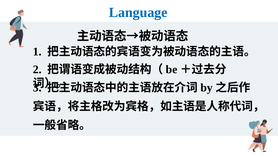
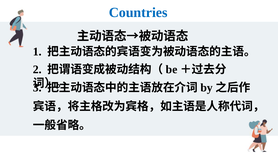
Language: Language -> Countries
